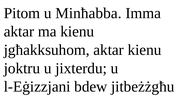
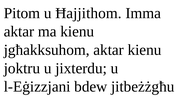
Minħabba: Minħabba -> Ħajjithom
